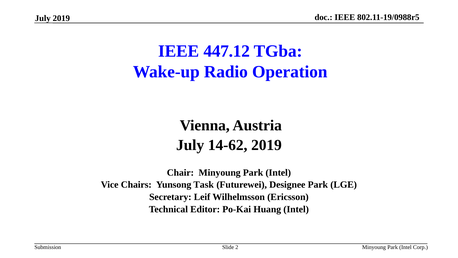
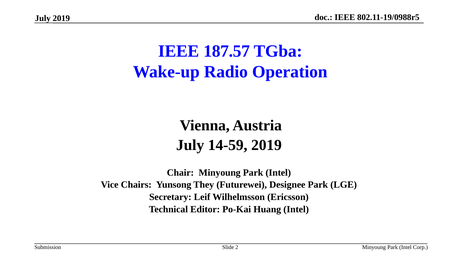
447.12: 447.12 -> 187.57
14-62: 14-62 -> 14-59
Task: Task -> They
